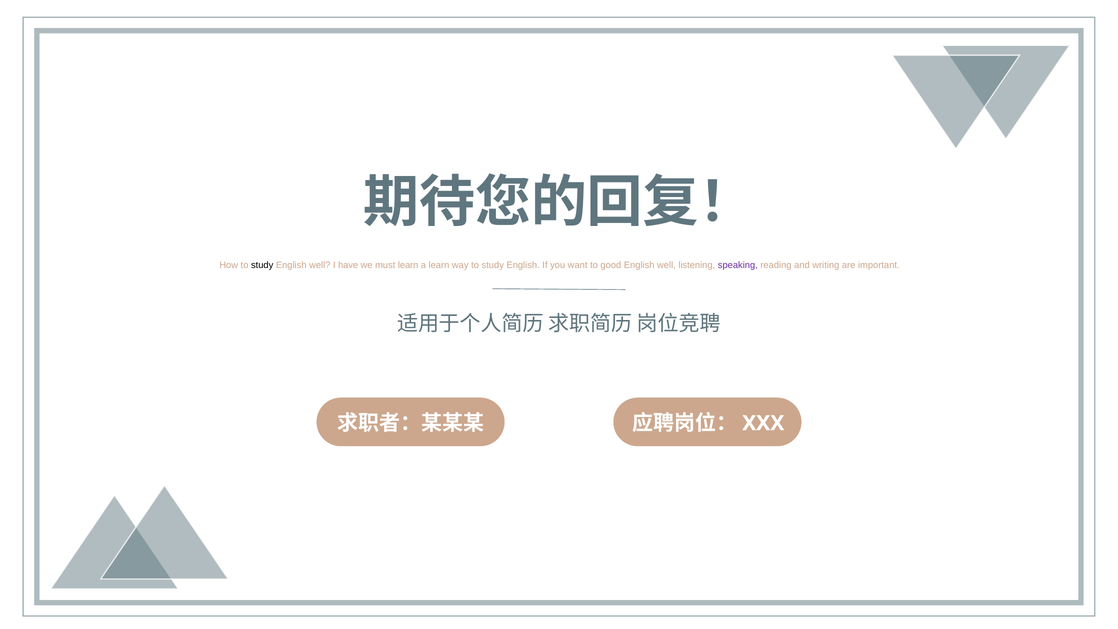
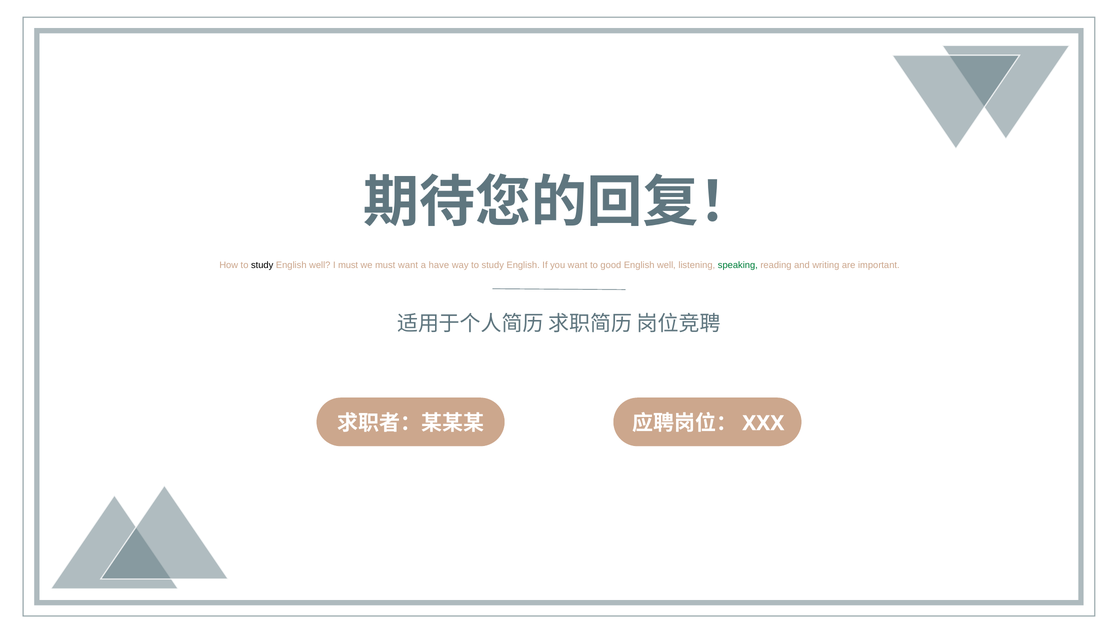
I have: have -> must
must learn: learn -> want
a learn: learn -> have
speaking colour: purple -> green
